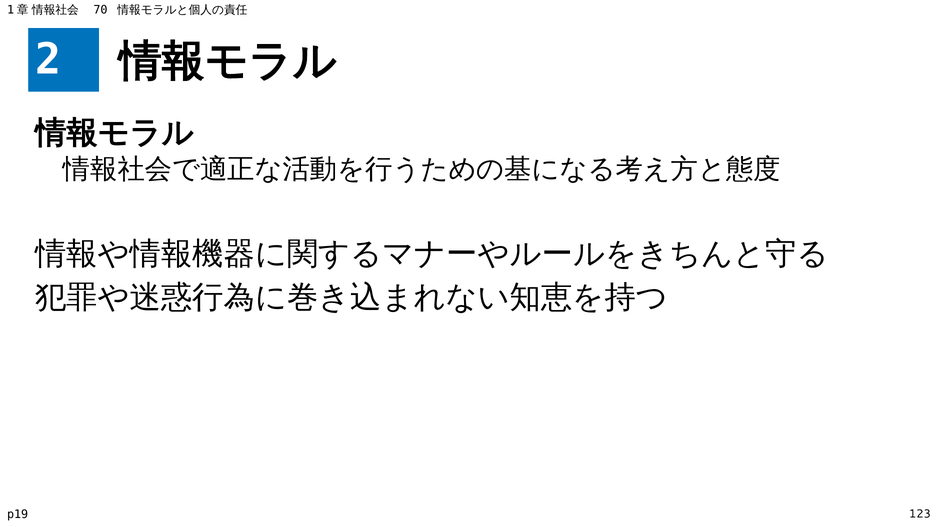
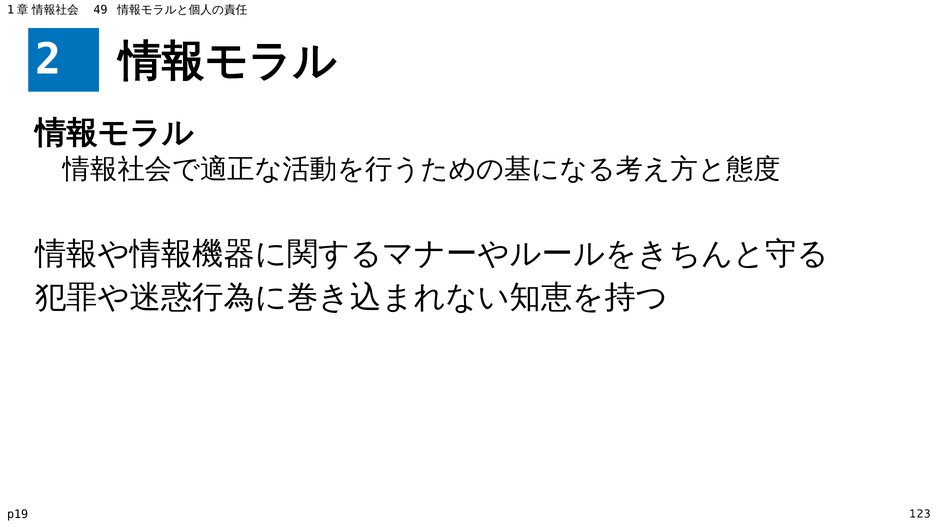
70: 70 -> 49
